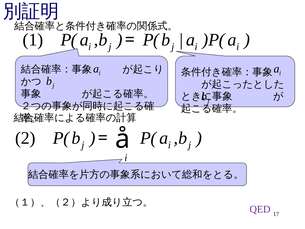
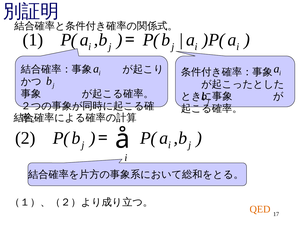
QED colour: purple -> orange
